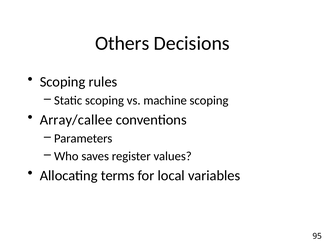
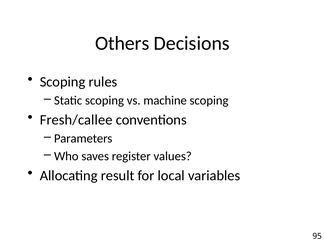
Array/callee: Array/callee -> Fresh/callee
terms: terms -> result
